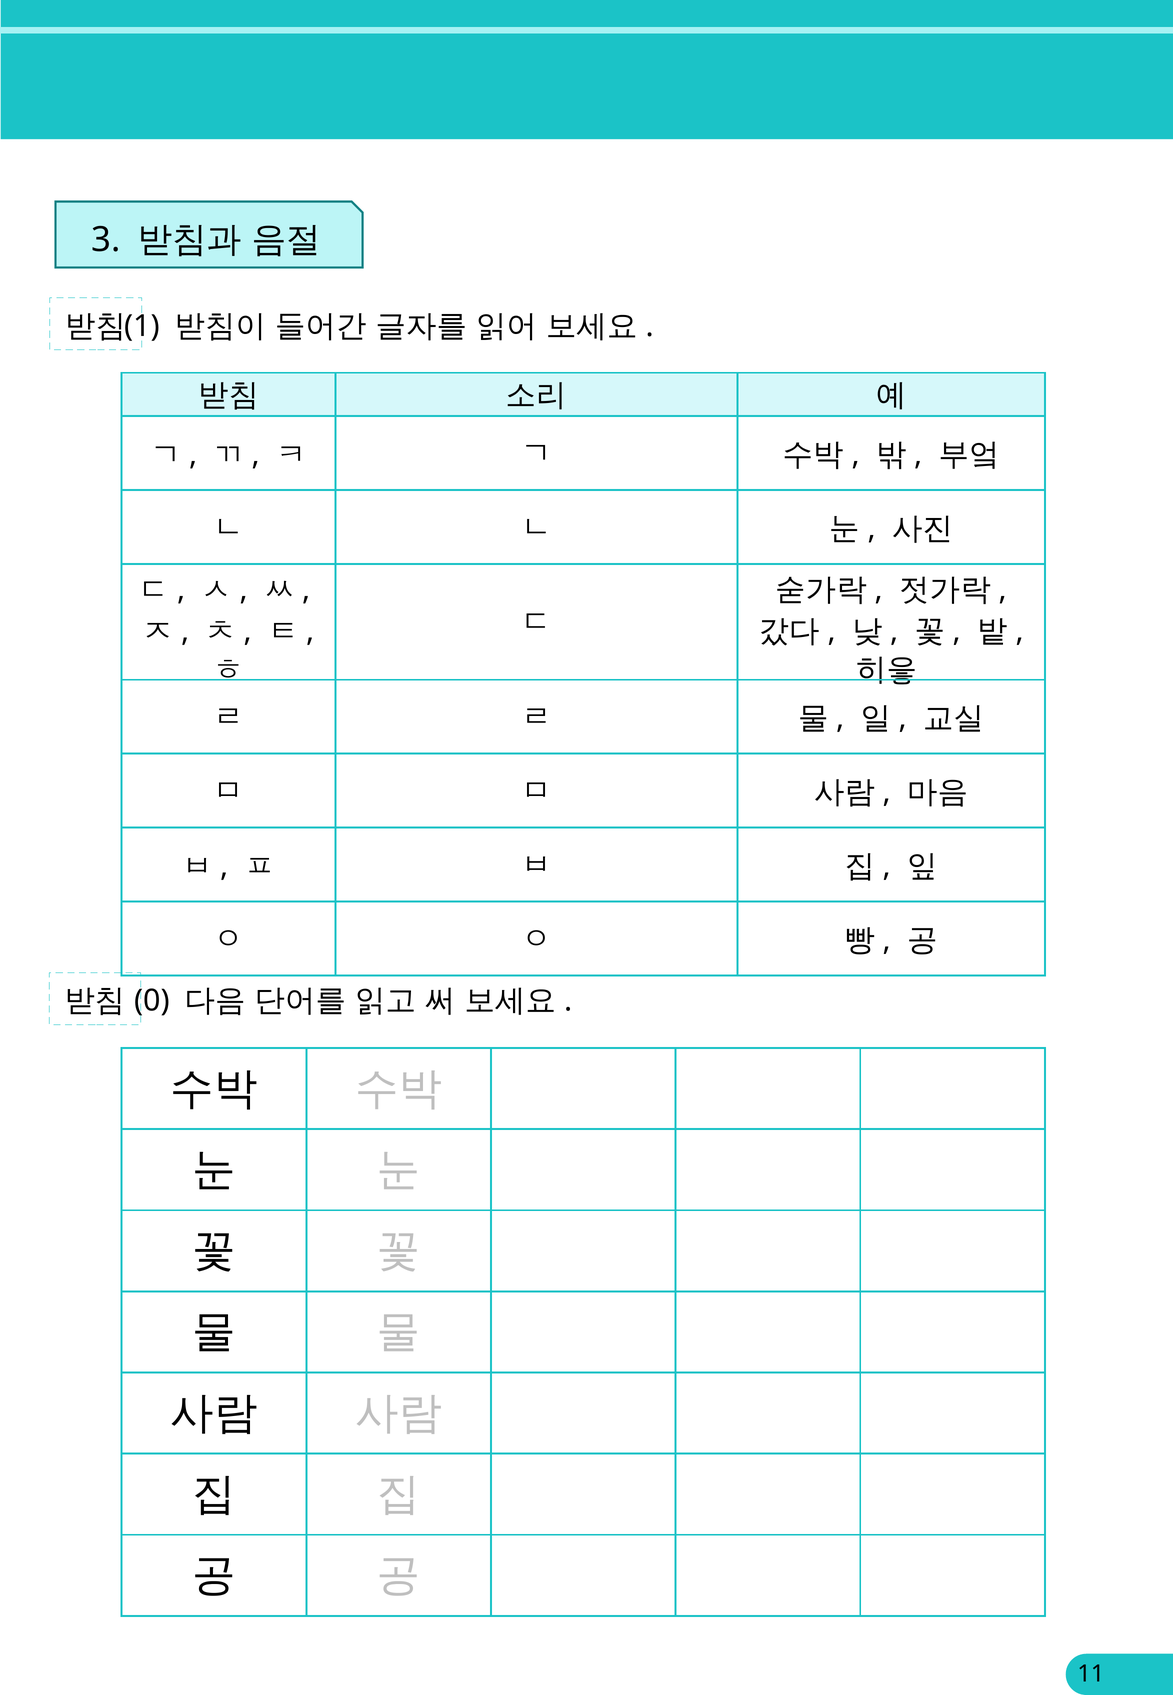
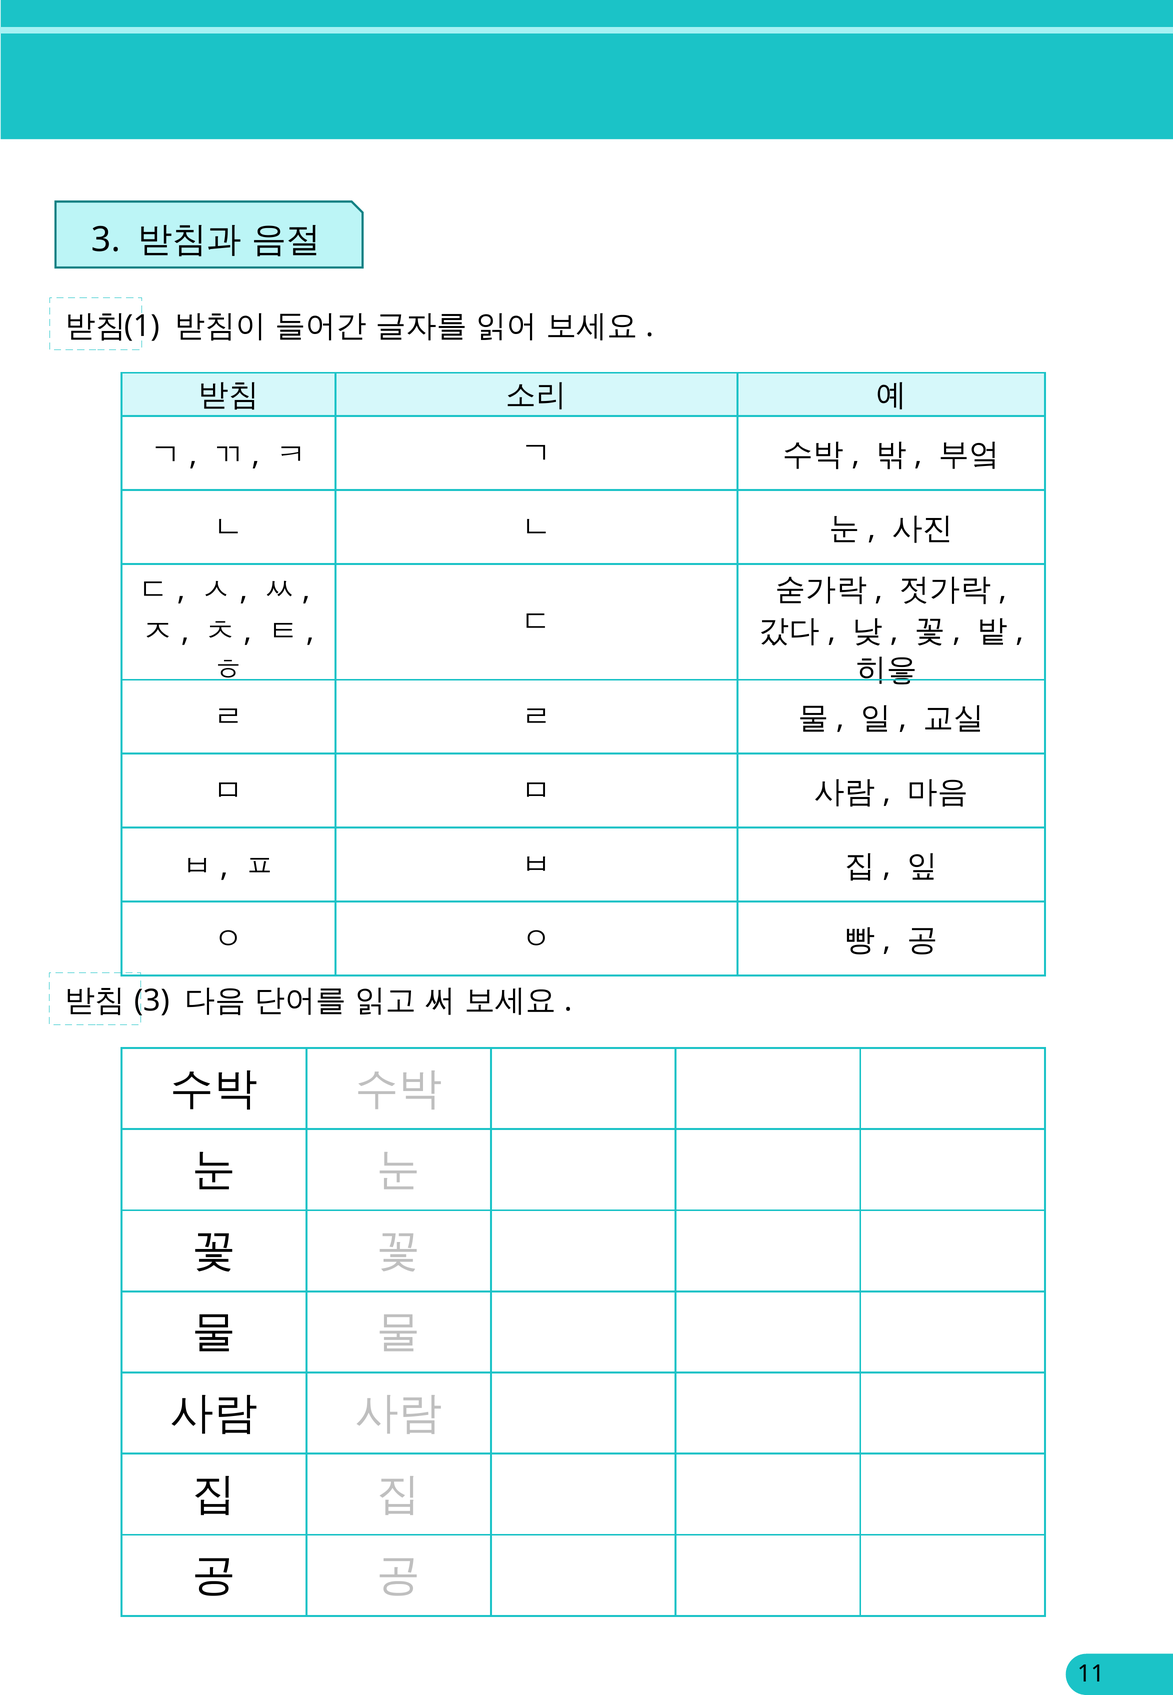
0 at (152, 1000): 0 -> 3
